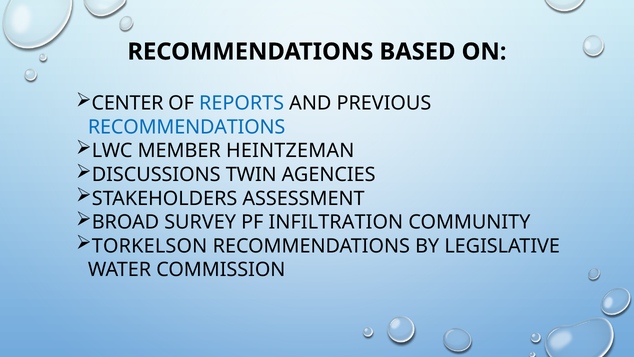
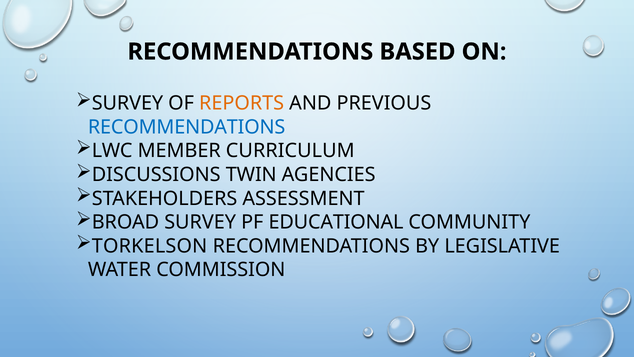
CENTER at (128, 103): CENTER -> SURVEY
REPORTS colour: blue -> orange
HEINTZEMAN: HEINTZEMAN -> CURRICULUM
INFILTRATION: INFILTRATION -> EDUCATIONAL
